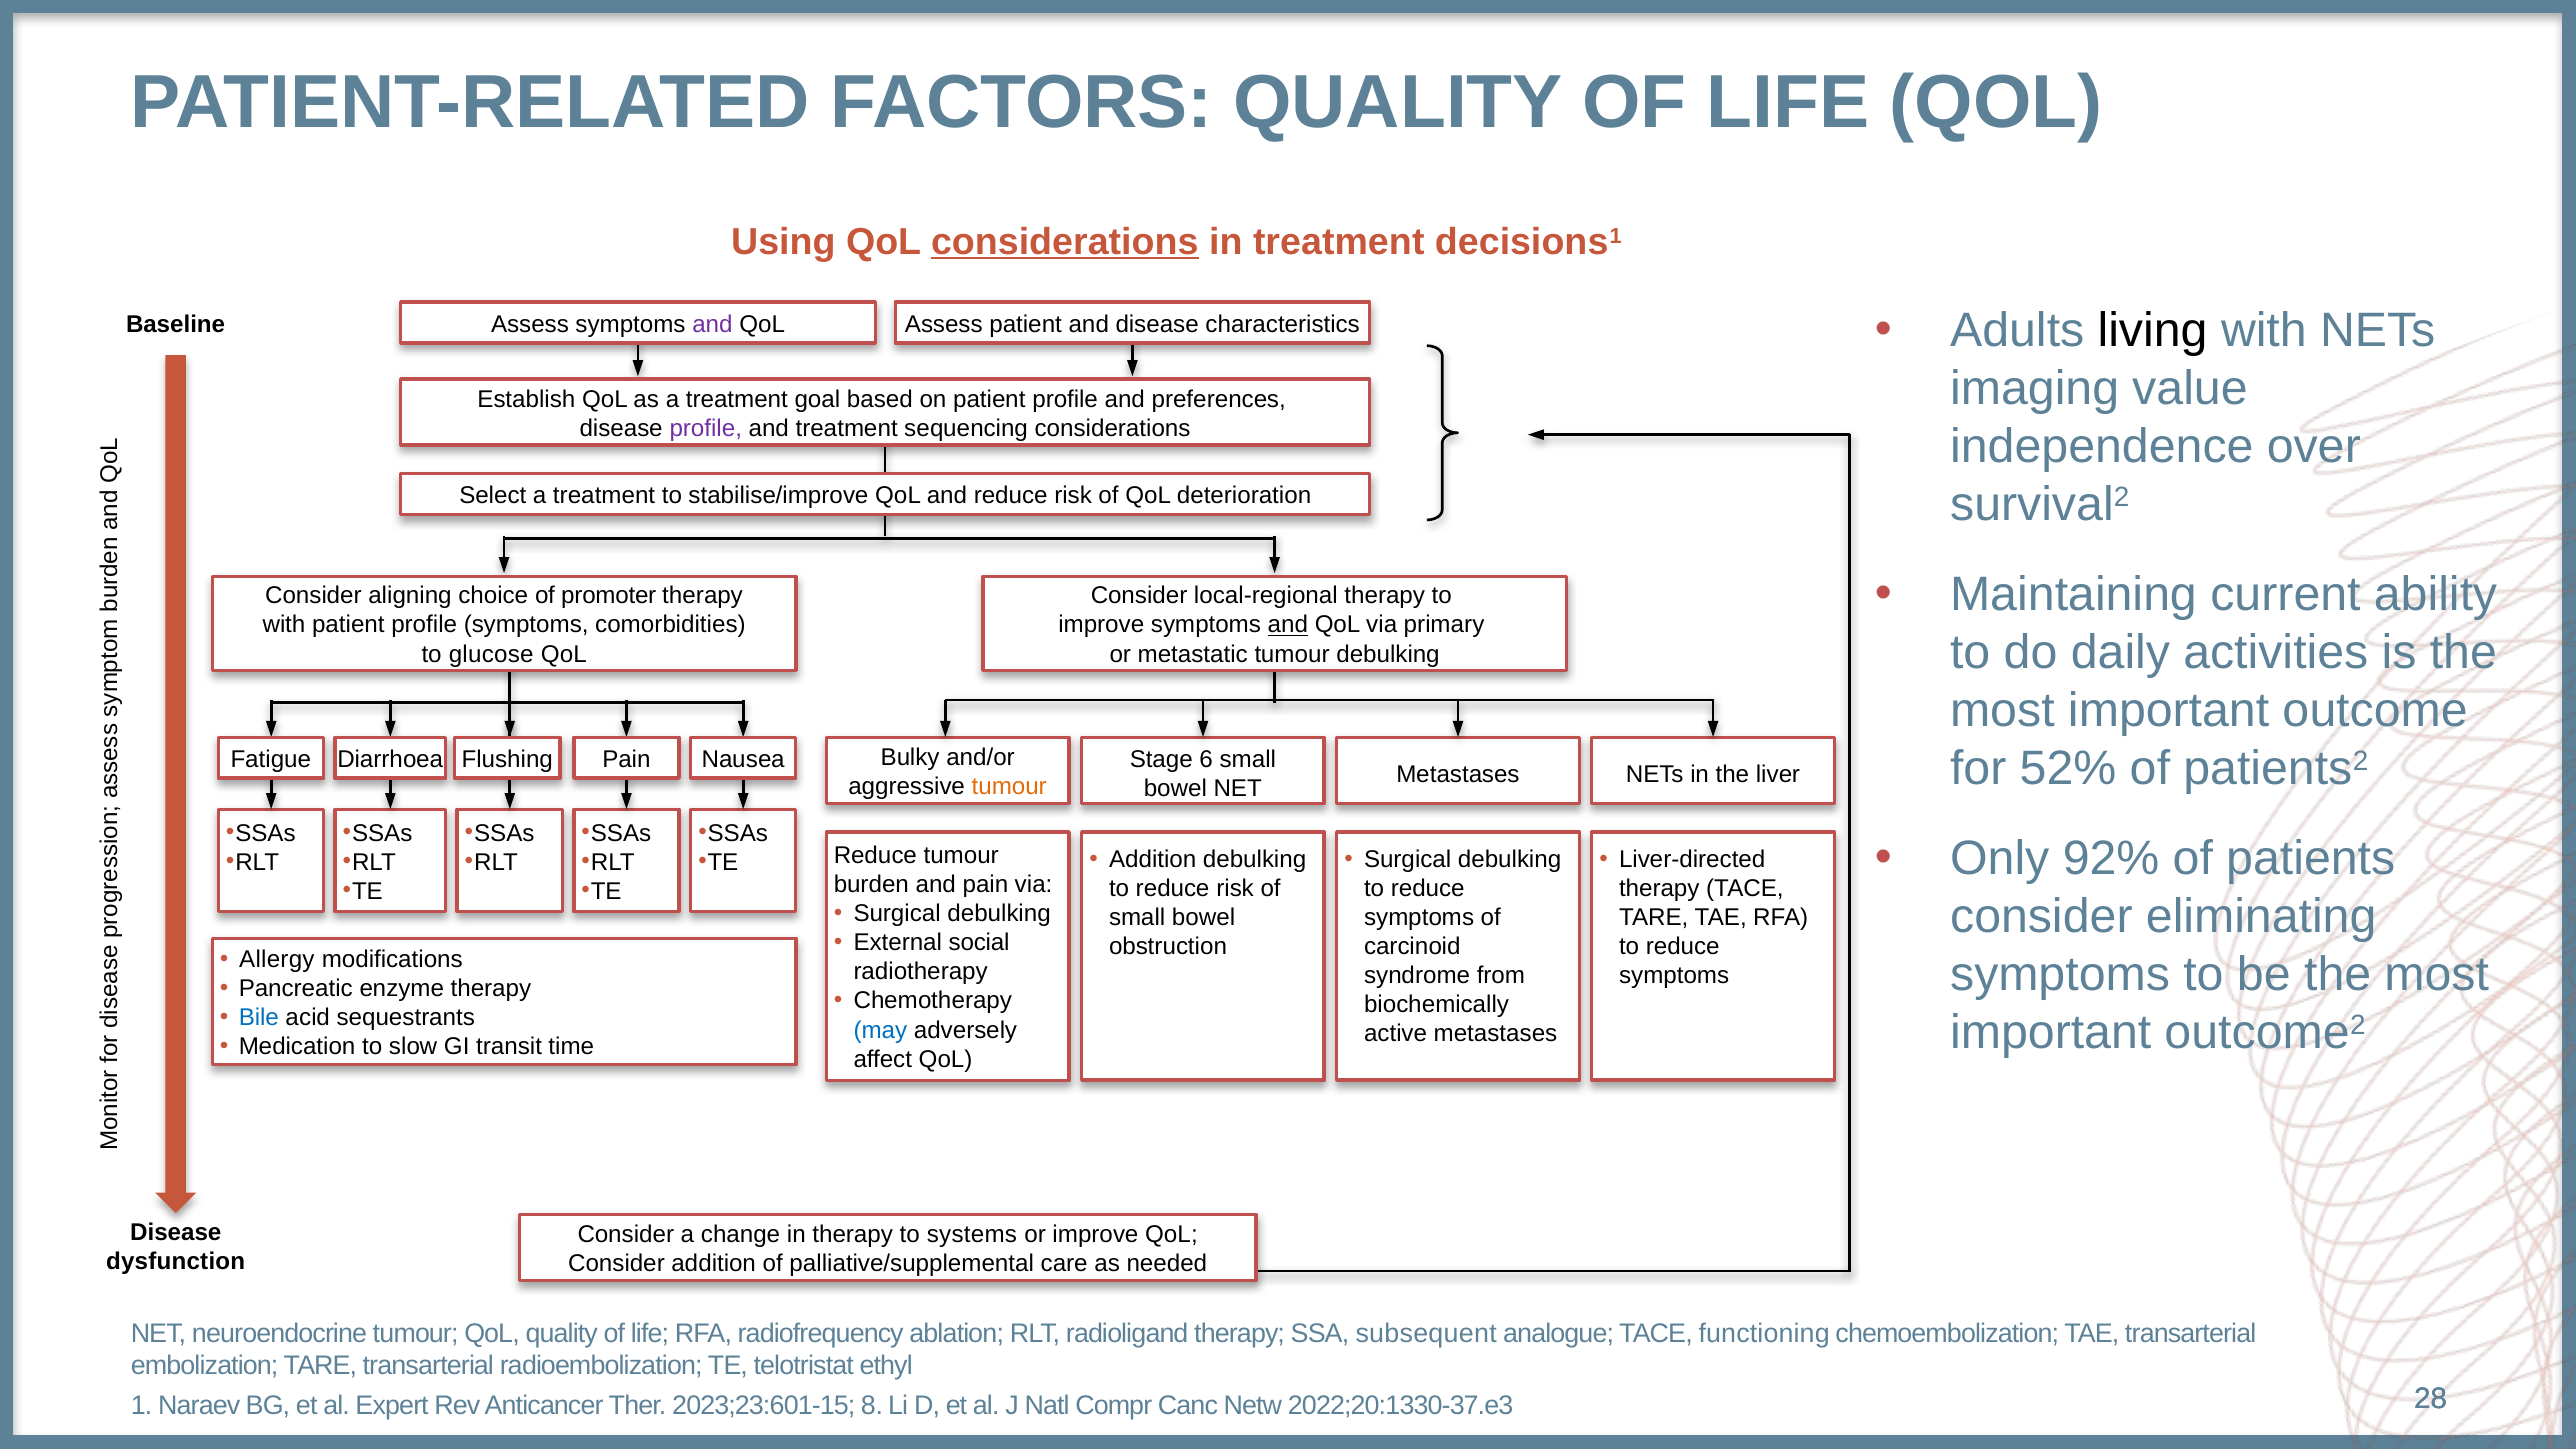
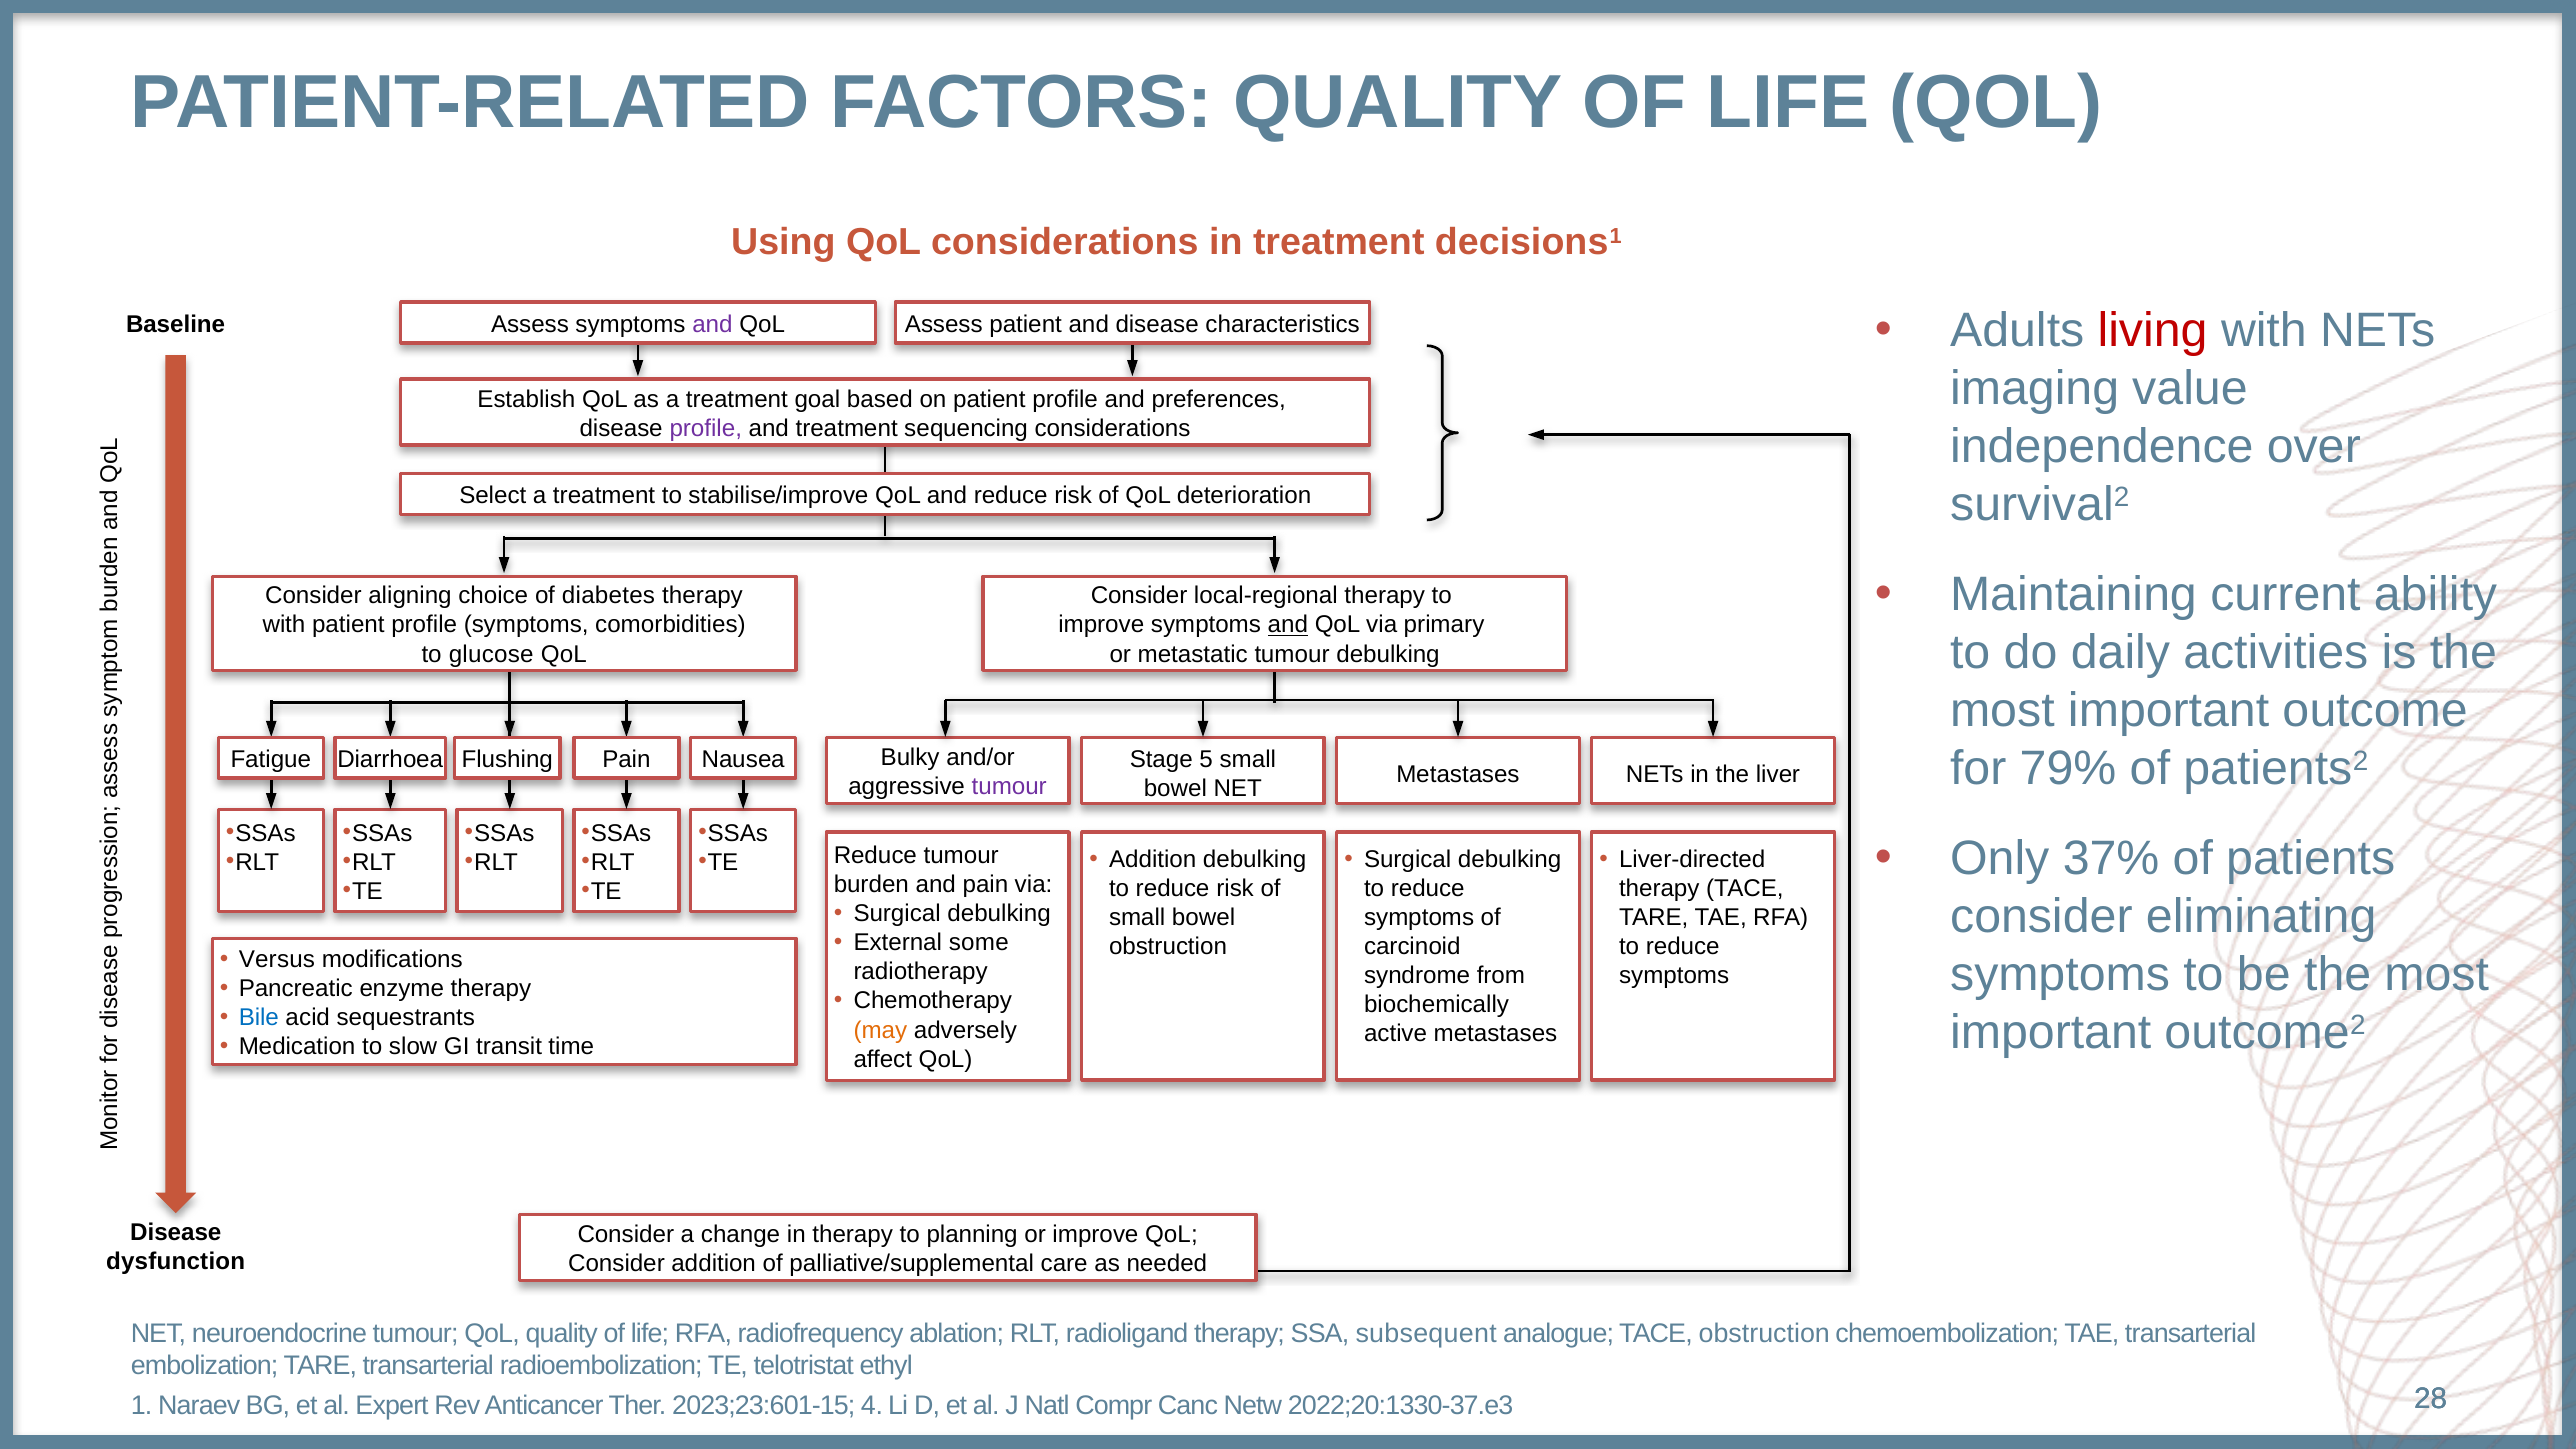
considerations at (1065, 242) underline: present -> none
living colour: black -> red
promoter: promoter -> diabetes
52%: 52% -> 79%
6: 6 -> 5
tumour at (1009, 787) colour: orange -> purple
92%: 92% -> 37%
social: social -> some
Allergy: Allergy -> Versus
may colour: blue -> orange
systems: systems -> planning
TACE functioning: functioning -> obstruction
8: 8 -> 4
